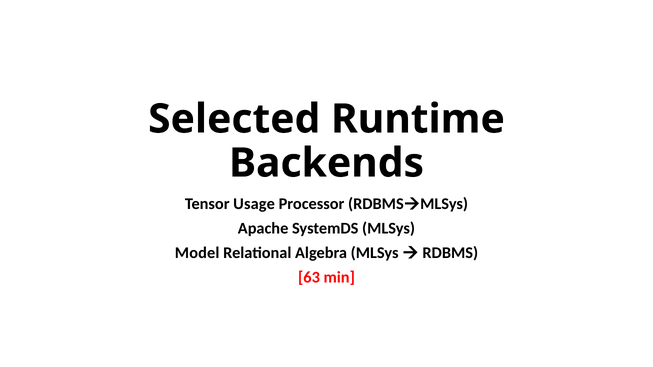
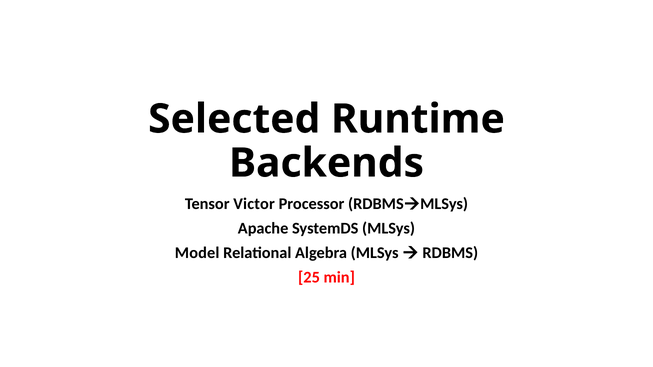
Usage: Usage -> Victor
63: 63 -> 25
